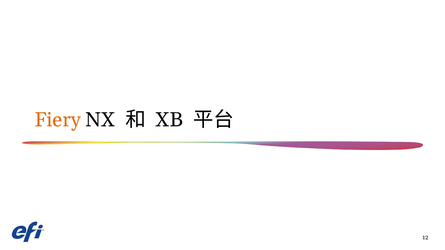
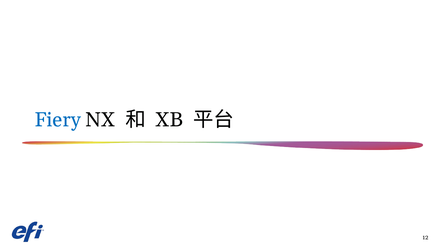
Fiery colour: orange -> blue
